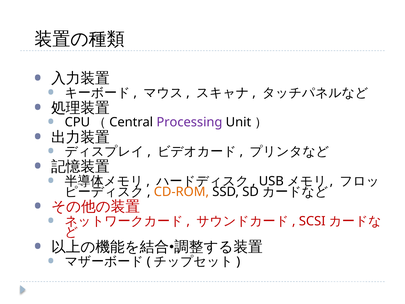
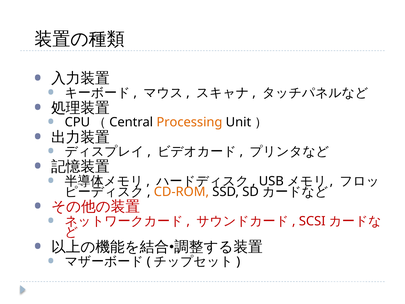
Processing colour: purple -> orange
